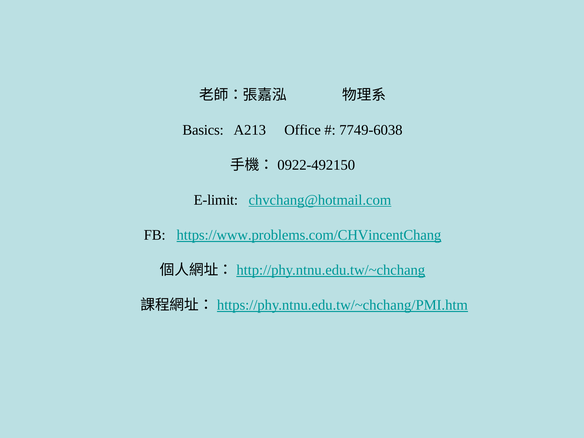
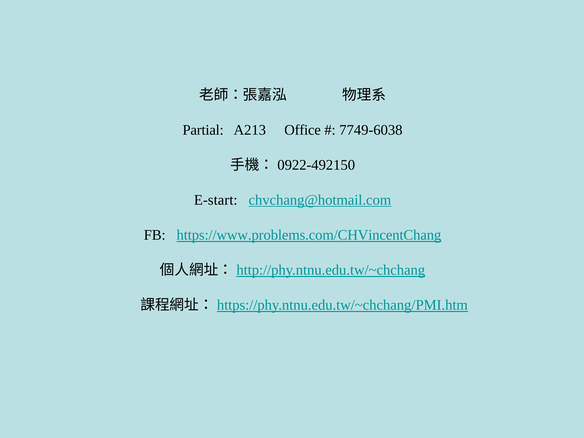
Basics: Basics -> Partial
E-limit: E-limit -> E-start
